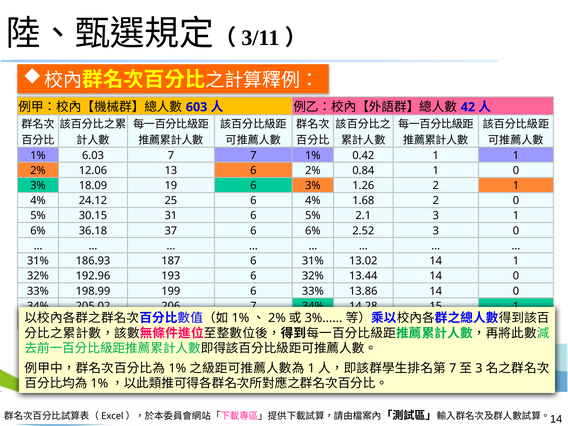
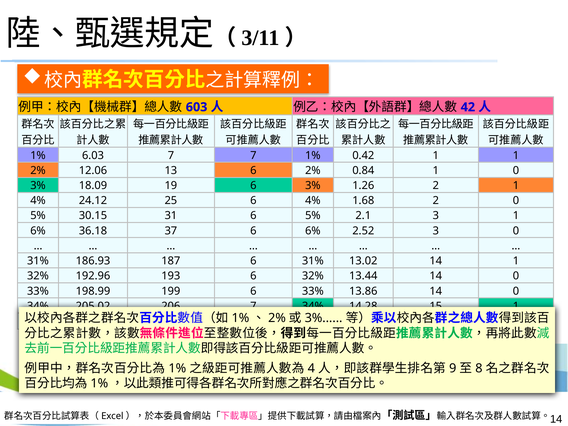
1 at (311, 368): 1 -> 4
7 at (453, 368): 7 -> 9
3 at (479, 368): 3 -> 8
